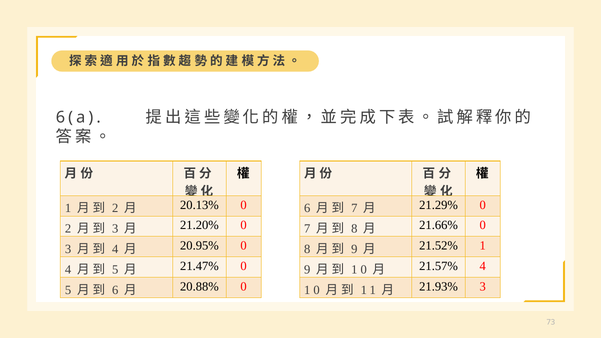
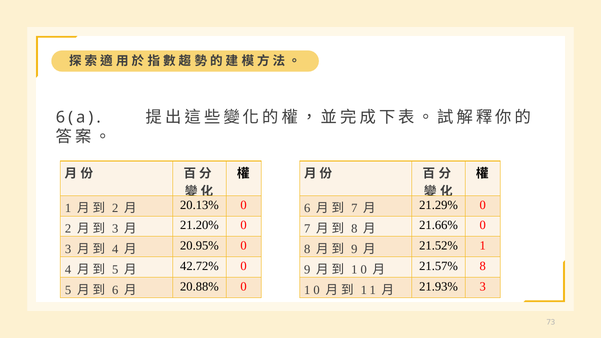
21.47%: 21.47% -> 42.72%
21.57% 4: 4 -> 8
